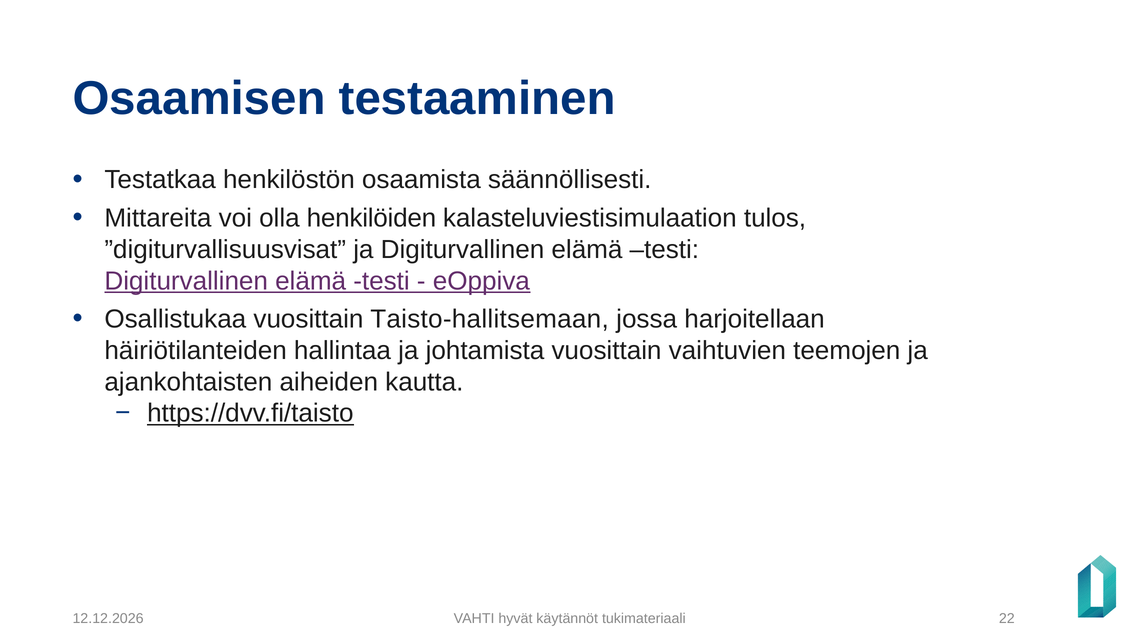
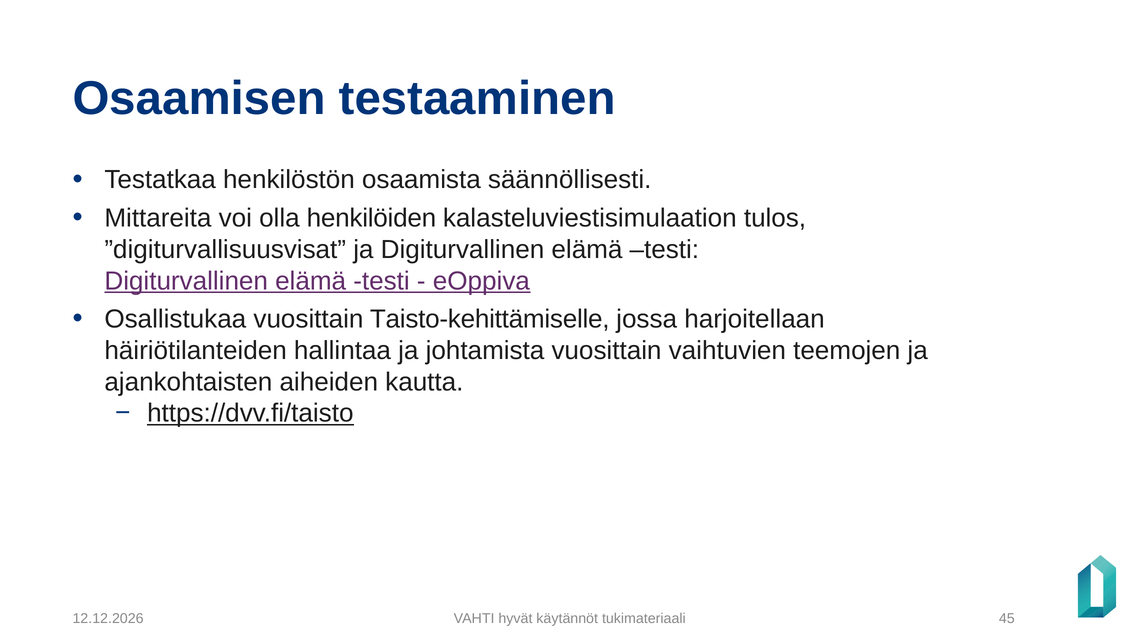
Taisto-hallitsemaan: Taisto-hallitsemaan -> Taisto-kehittämiselle
22: 22 -> 45
